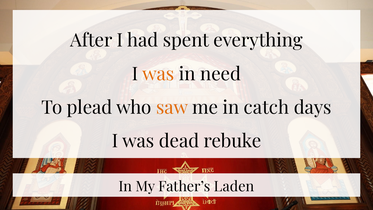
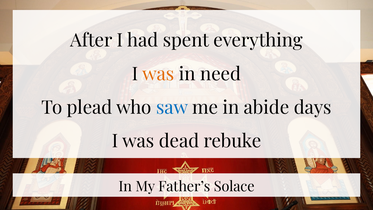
saw colour: orange -> blue
catch: catch -> abide
Laden: Laden -> Solace
